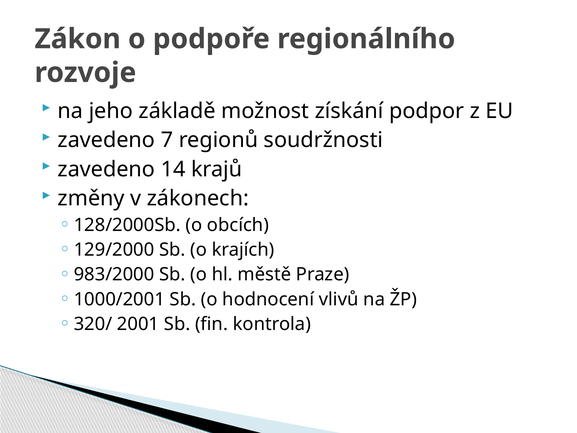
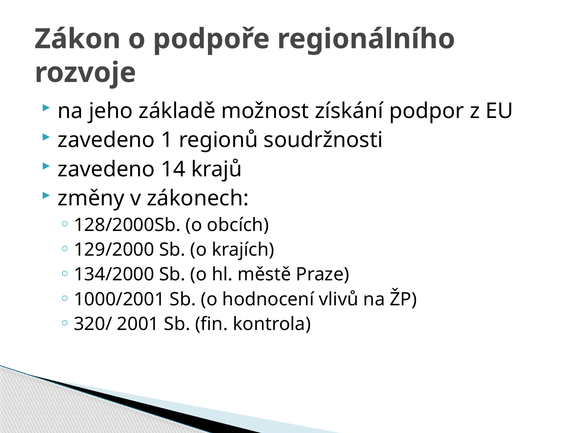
7: 7 -> 1
983/2000: 983/2000 -> 134/2000
